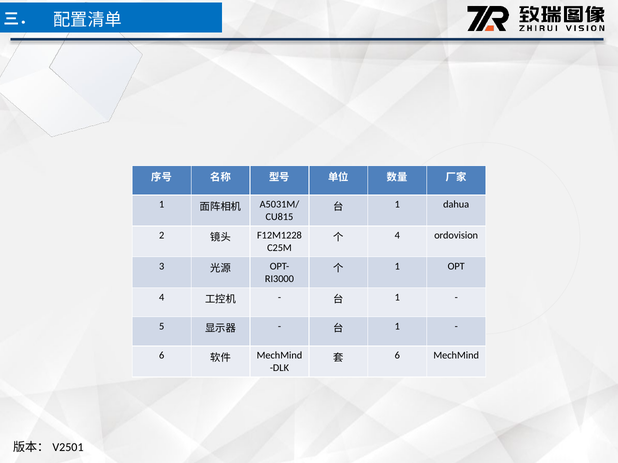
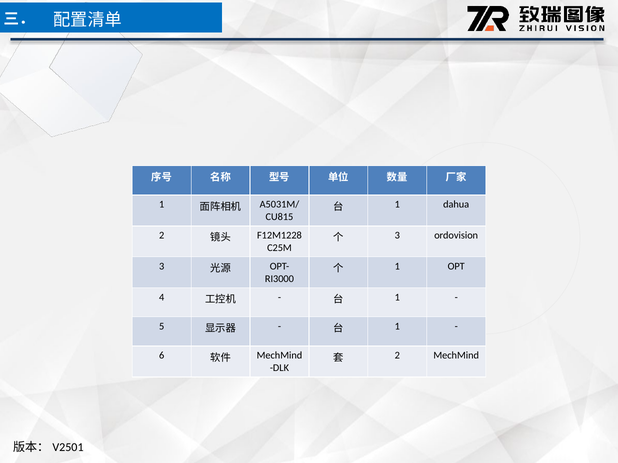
4 at (397, 236): 4 -> 3
6 at (397, 356): 6 -> 2
